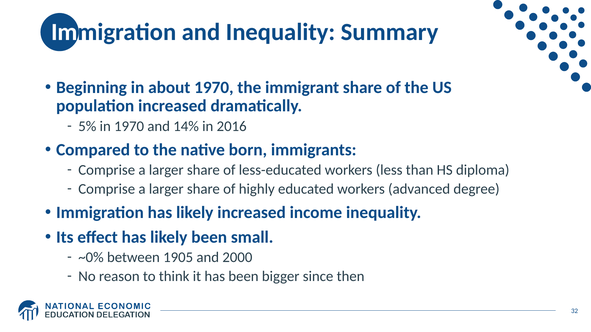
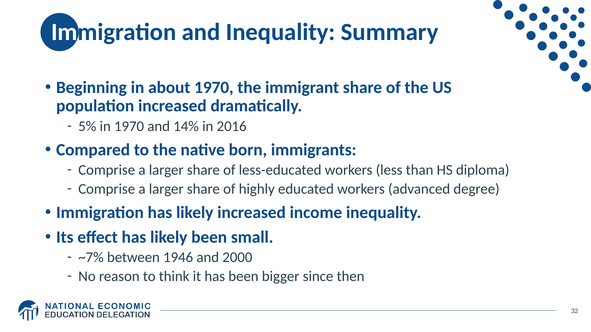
~0%: ~0% -> ~7%
1905: 1905 -> 1946
